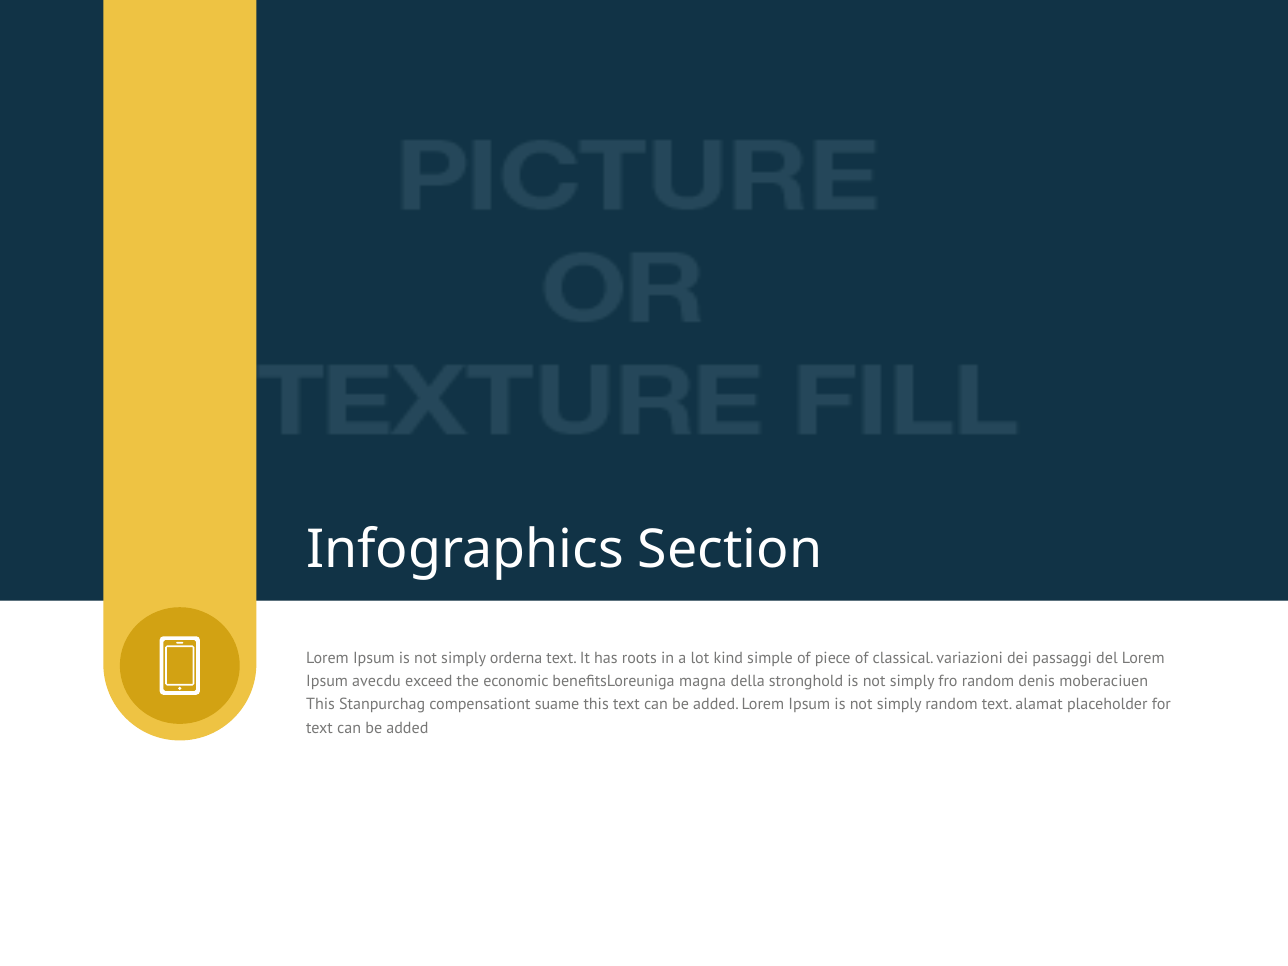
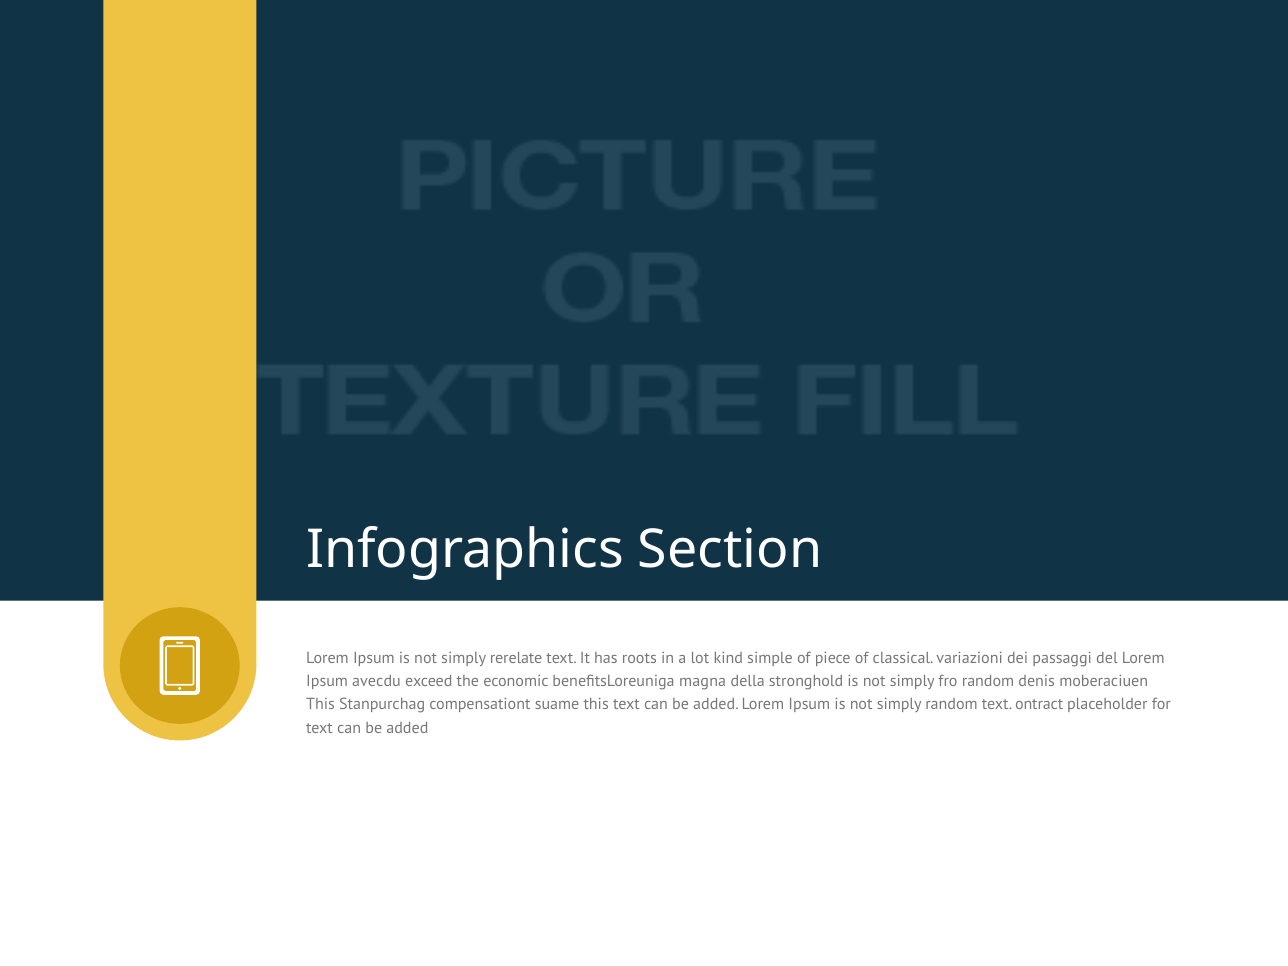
orderna: orderna -> rerelate
alamat: alamat -> ontract
